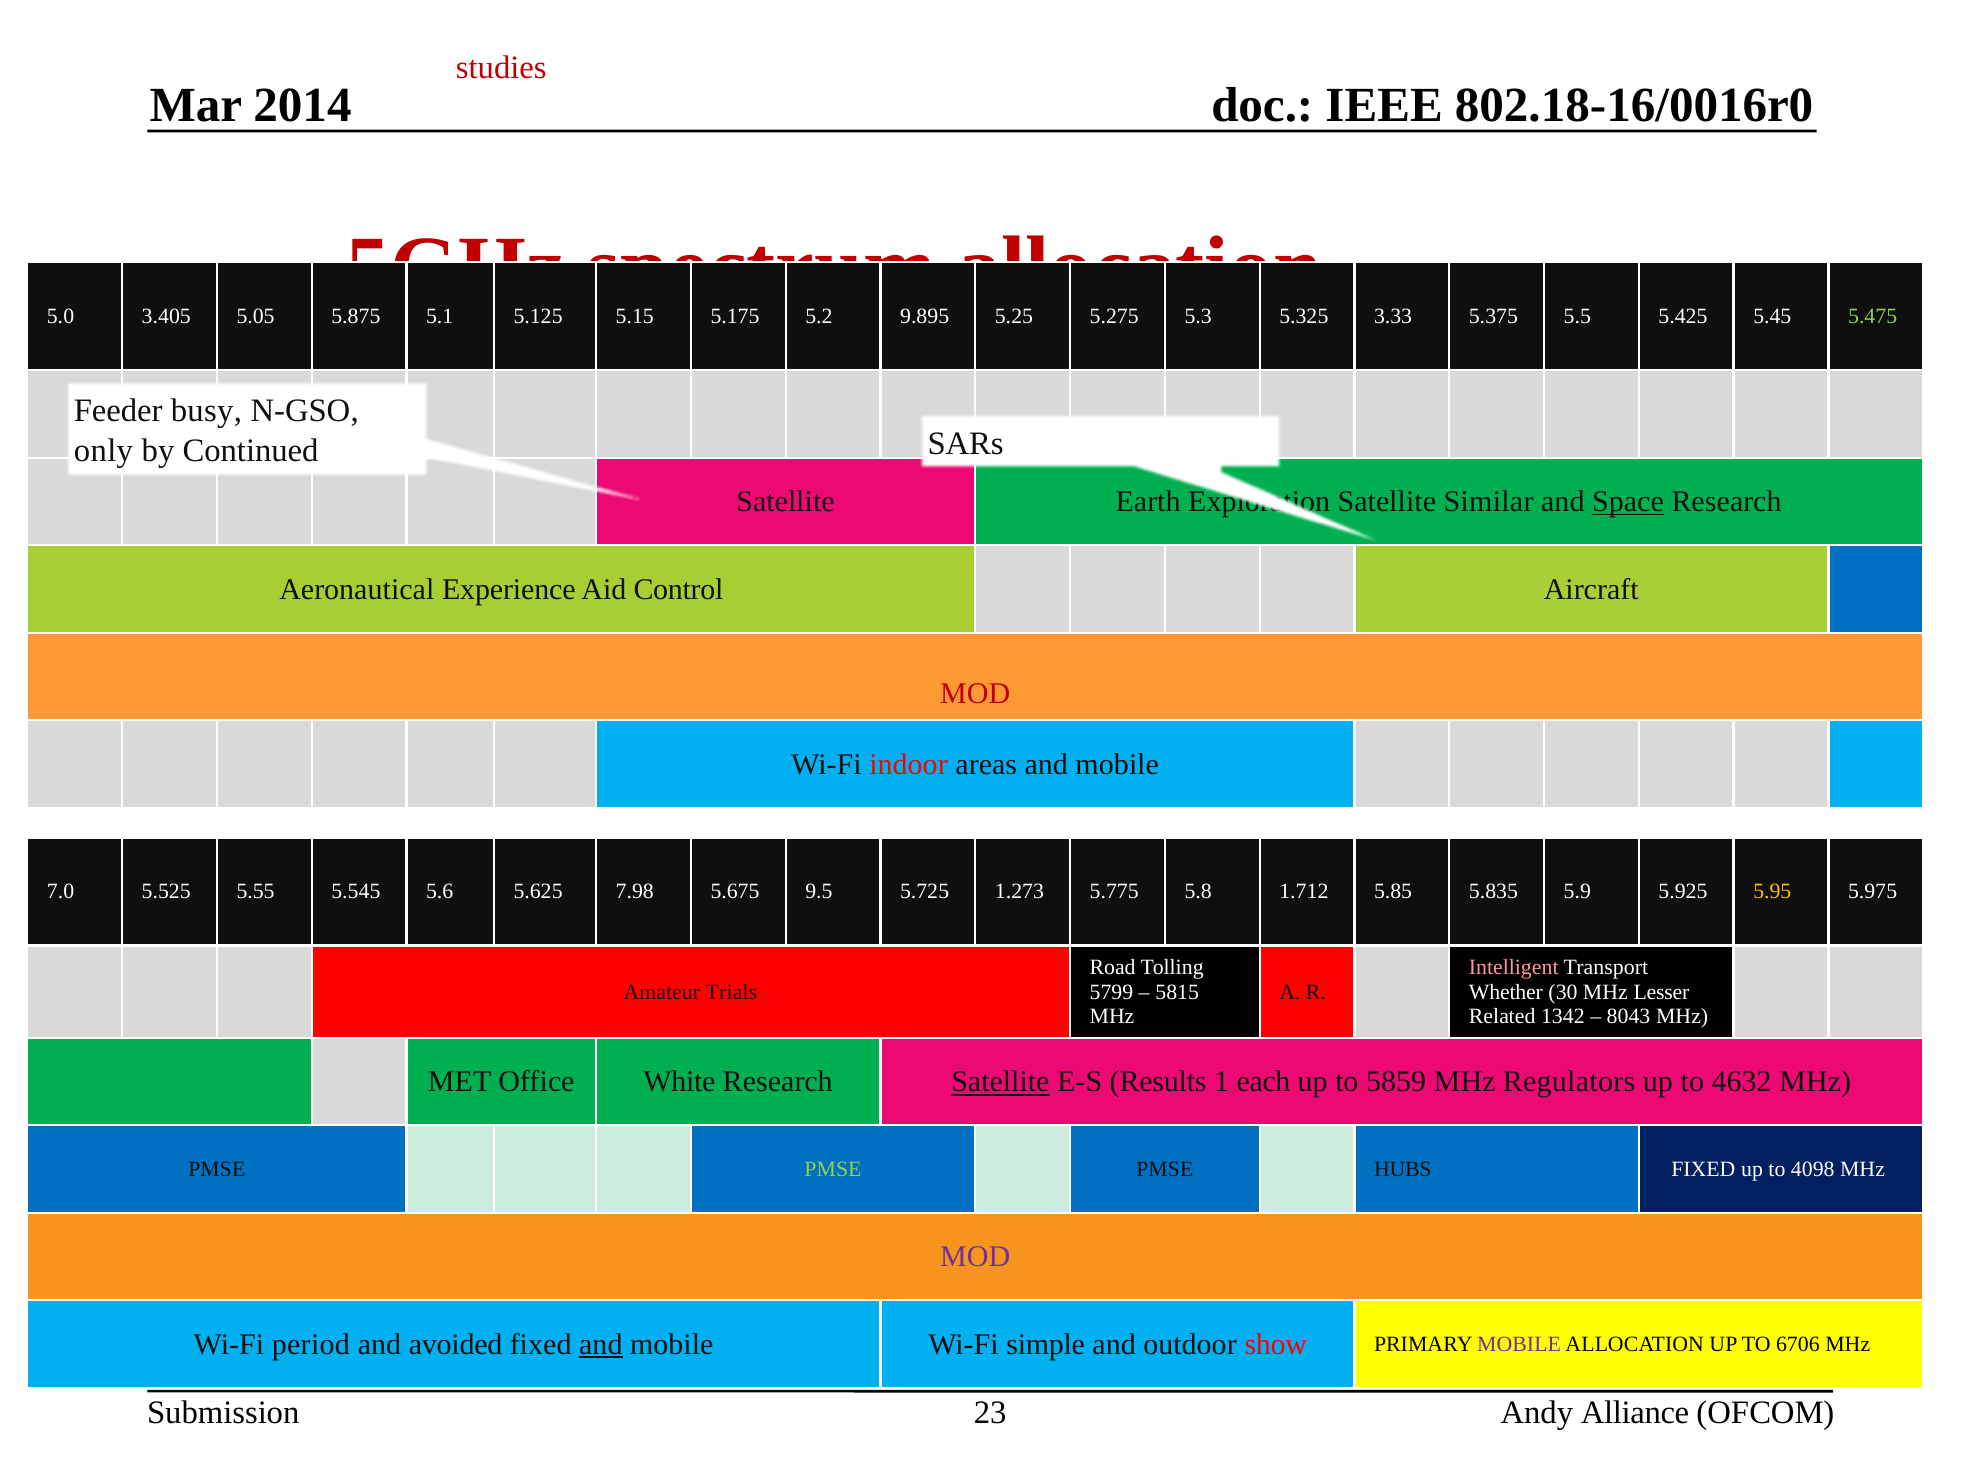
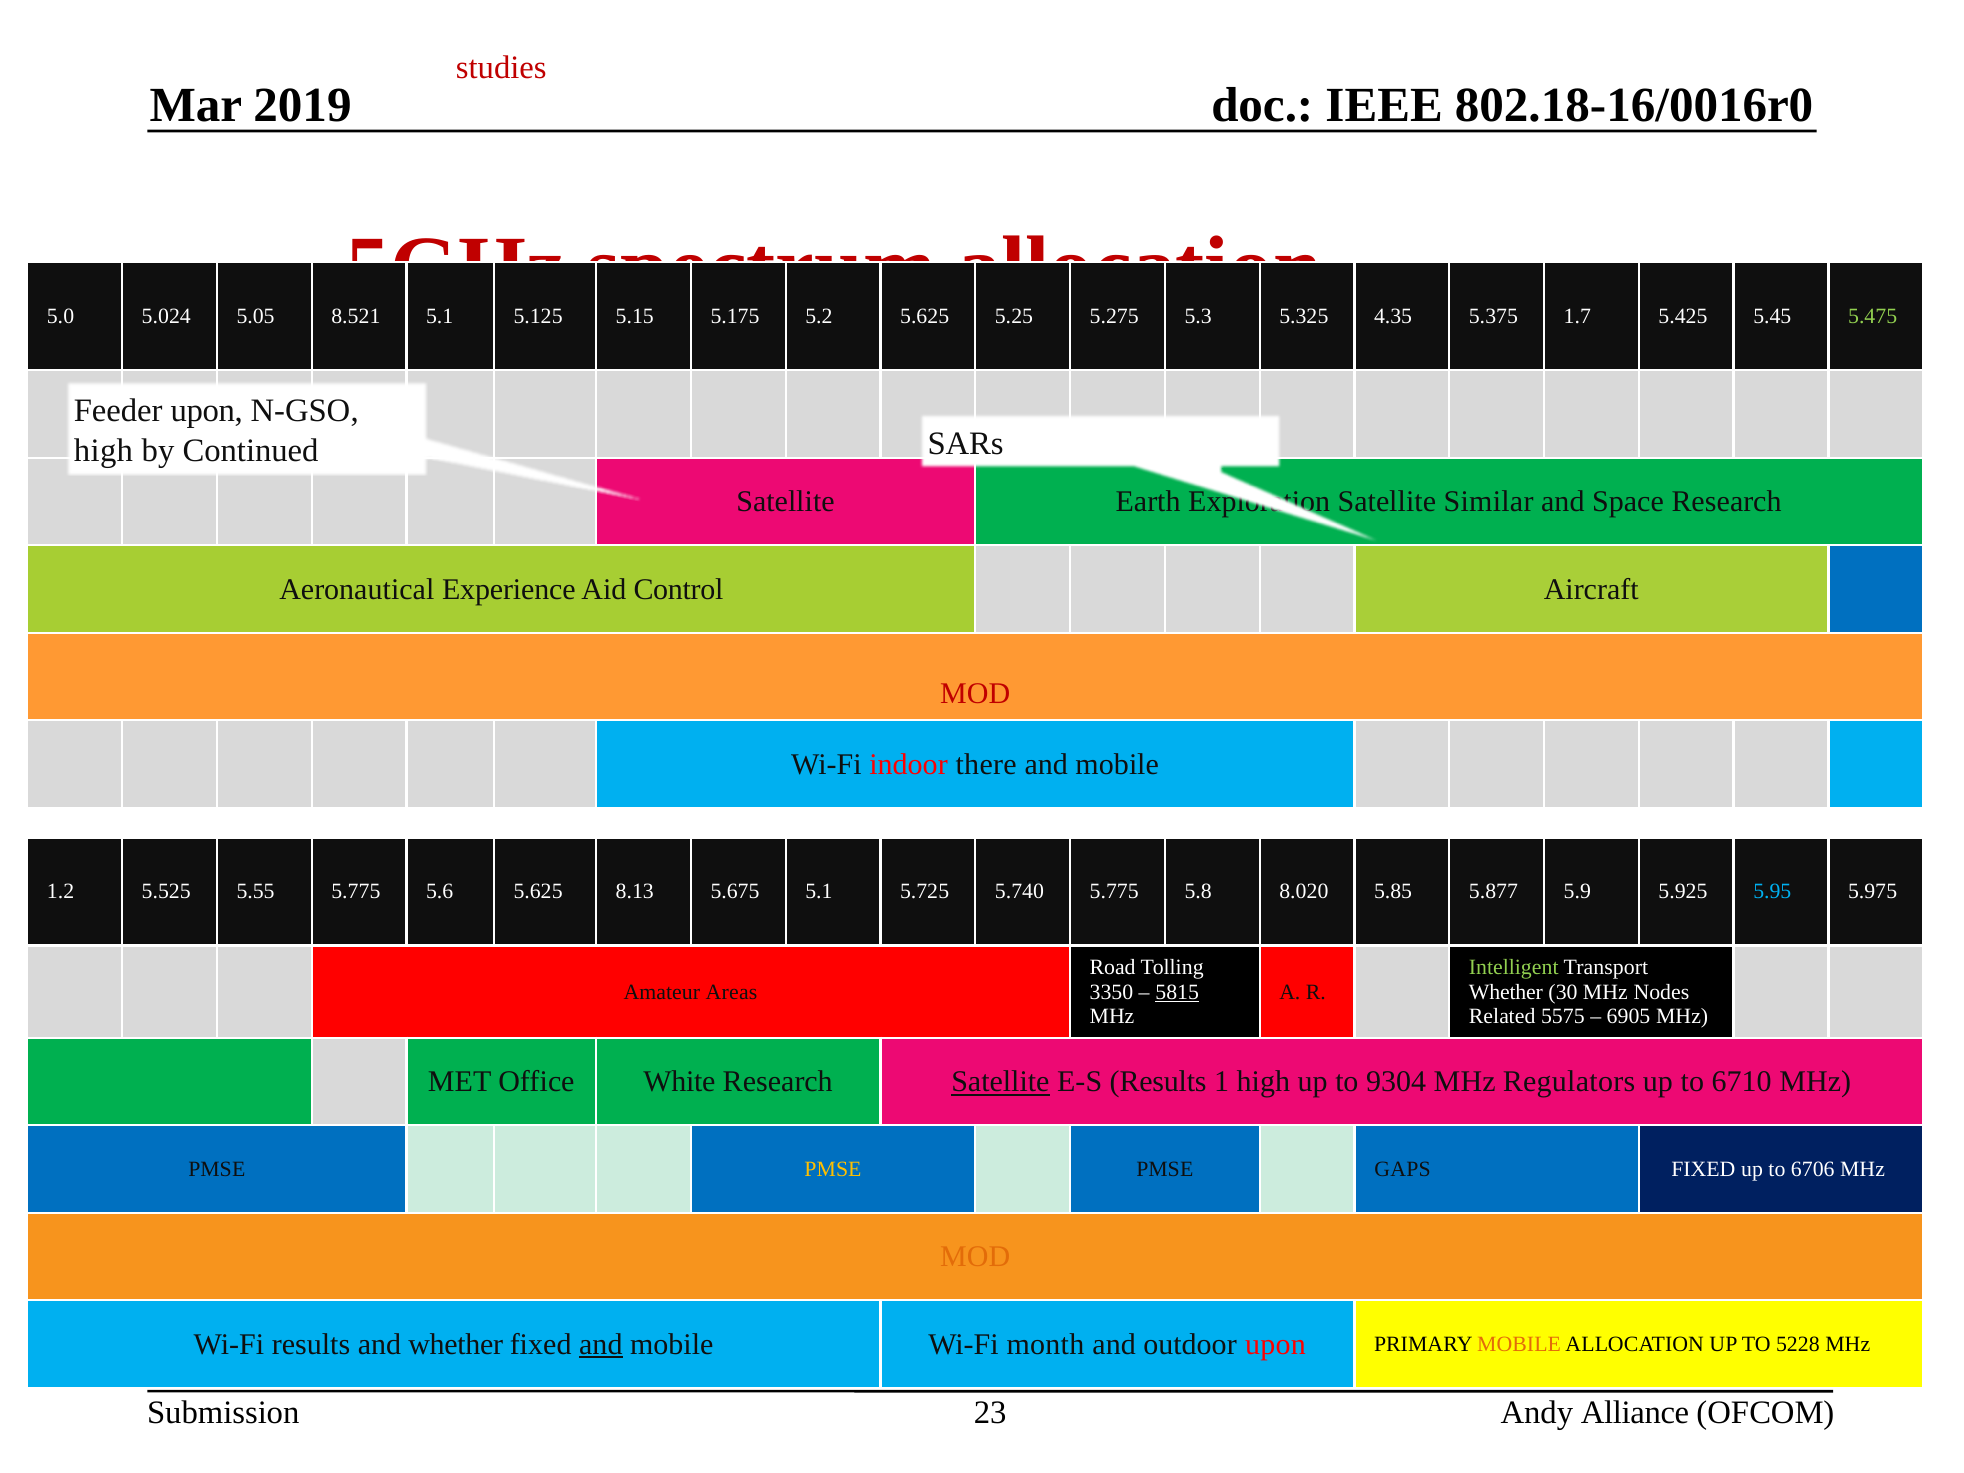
2014: 2014 -> 2019
3.405: 3.405 -> 5.024
5.875: 5.875 -> 8.521
9.895 at (925, 316): 9.895 -> 5.625
3.33: 3.33 -> 4.35
5.5: 5.5 -> 1.7
Feeder busy: busy -> upon
only at (103, 450): only -> high
Space underline: present -> none
areas: areas -> there
7.0: 7.0 -> 1.2
5.55 5.545: 5.545 -> 5.775
7.98: 7.98 -> 8.13
5.675 9.5: 9.5 -> 5.1
1.273: 1.273 -> 5.740
1.712: 1.712 -> 8.020
5.835: 5.835 -> 5.877
5.95 colour: yellow -> light blue
Intelligent colour: pink -> light green
Trials: Trials -> Areas
5799: 5799 -> 3350
5815 underline: none -> present
Lesser: Lesser -> Nodes
1342: 1342 -> 5575
8043: 8043 -> 6905
1 each: each -> high
5859: 5859 -> 9304
4632: 4632 -> 6710
PMSE at (833, 1169) colour: light green -> yellow
HUBS: HUBS -> GAPS
4098: 4098 -> 6706
MOD at (975, 1257) colour: purple -> orange
Wi-Fi period: period -> results
and avoided: avoided -> whether
simple: simple -> month
outdoor show: show -> upon
MOBILE at (1519, 1344) colour: purple -> orange
6706: 6706 -> 5228
